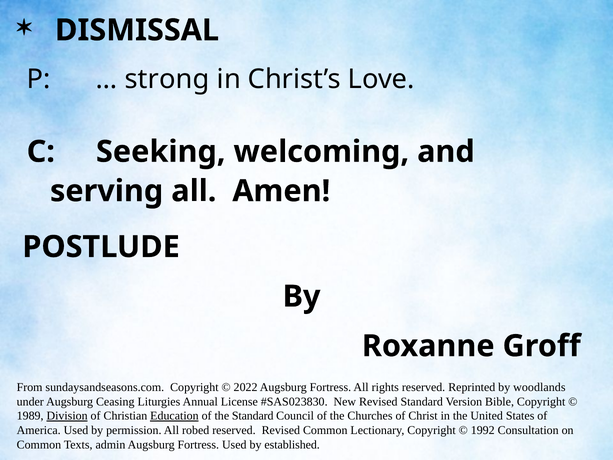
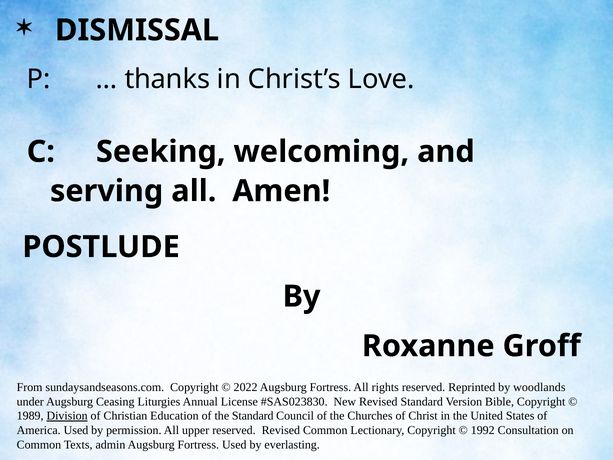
strong: strong -> thanks
Education underline: present -> none
robed: robed -> upper
established: established -> everlasting
